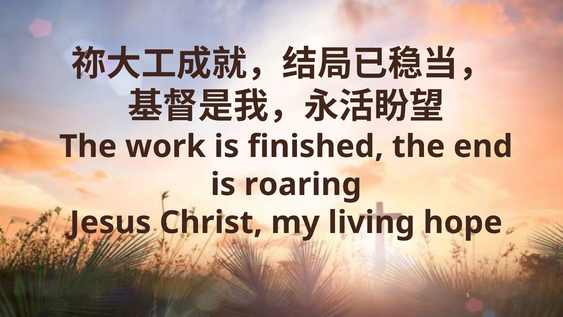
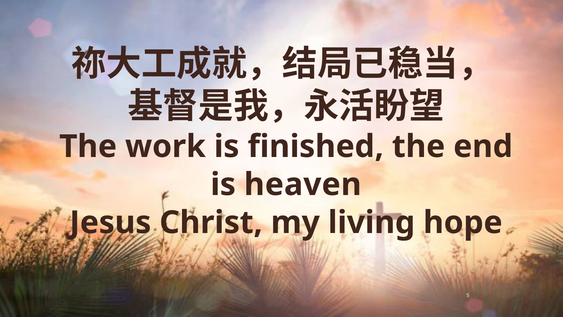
roaring: roaring -> heaven
